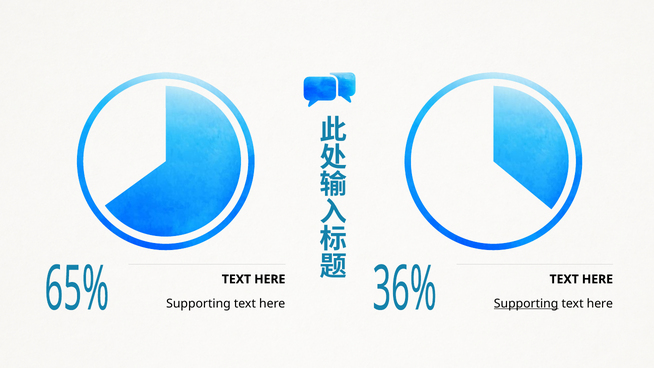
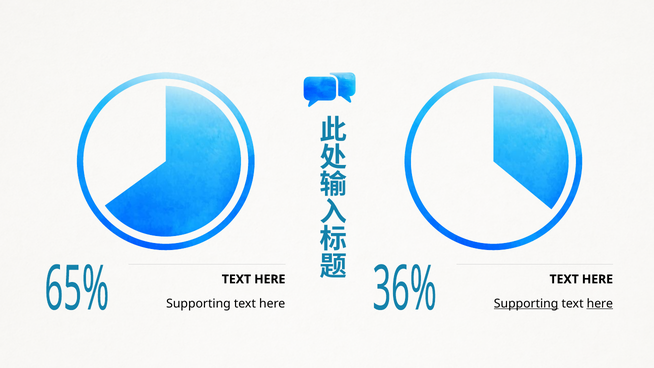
here at (600, 303) underline: none -> present
